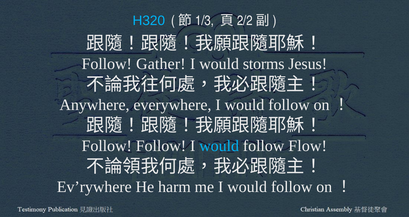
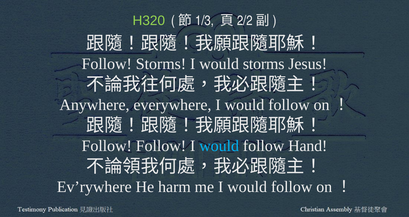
H320 colour: light blue -> light green
Follow Gather: Gather -> Storms
Flow: Flow -> Hand
